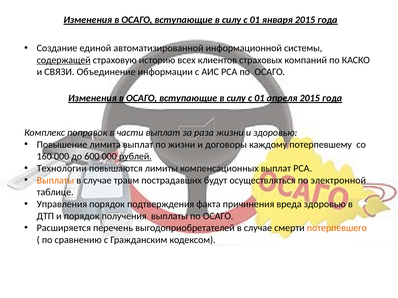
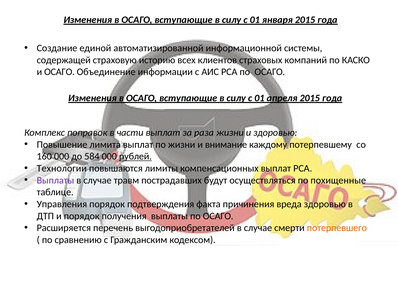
содержащей underline: present -> none
и СВЯЗИ: СВЯЗИ -> ОСАГО
договоры: договоры -> внимание
600: 600 -> 584
Выплаты at (55, 181) colour: orange -> purple
электронной: электронной -> похищенные
